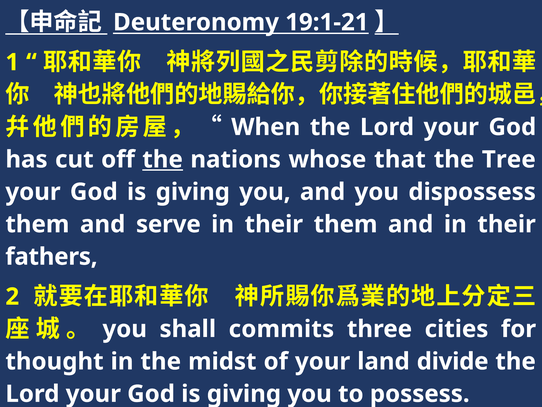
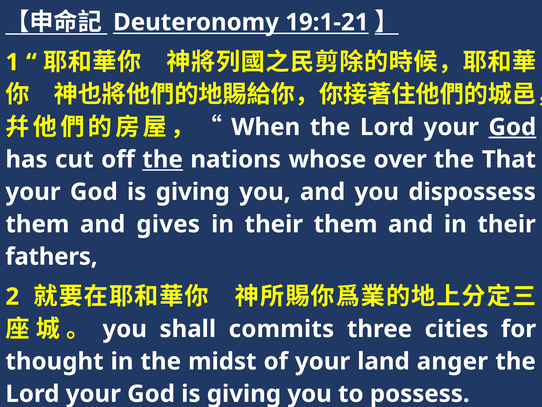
God at (512, 127) underline: none -> present
that: that -> over
Tree: Tree -> That
serve: serve -> gives
divide: divide -> anger
